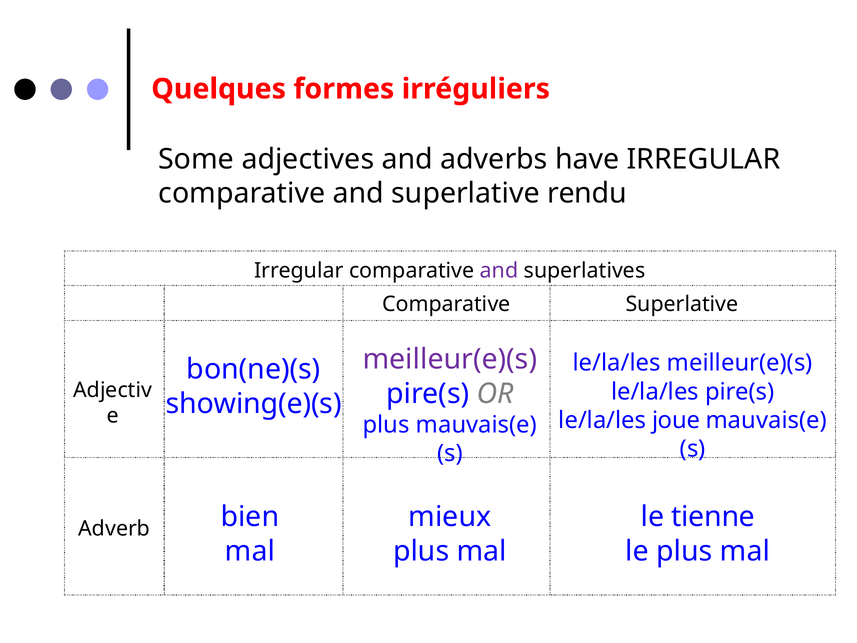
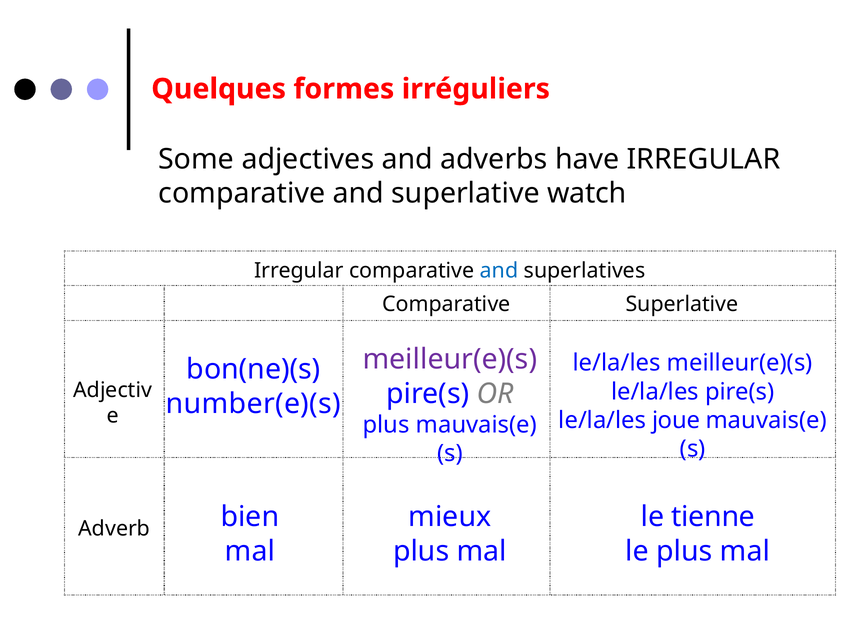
rendu: rendu -> watch
and at (499, 271) colour: purple -> blue
showing(e)(s: showing(e)(s -> number(e)(s
